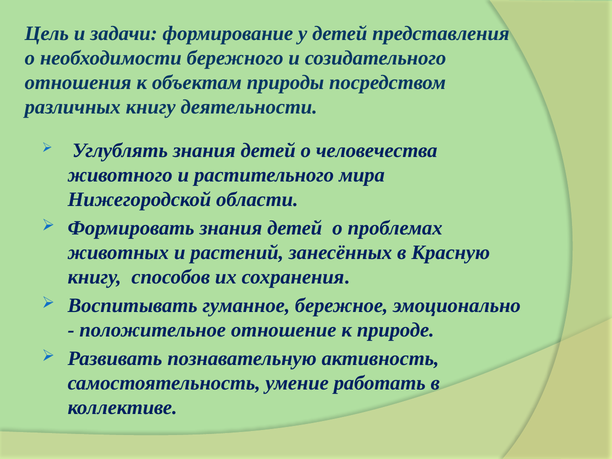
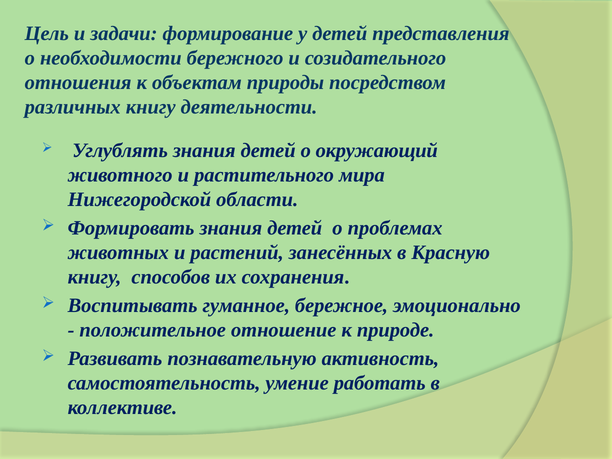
человечества: человечества -> окружающий
